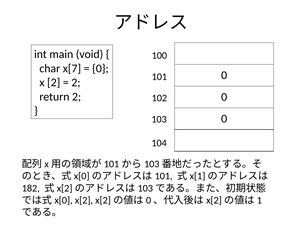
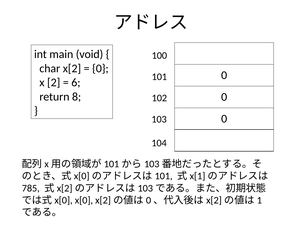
x[7: x[7 -> x[2
2 at (76, 82): 2 -> 6
return 2: 2 -> 8
182: 182 -> 785
x[2: x[2 -> x[0
